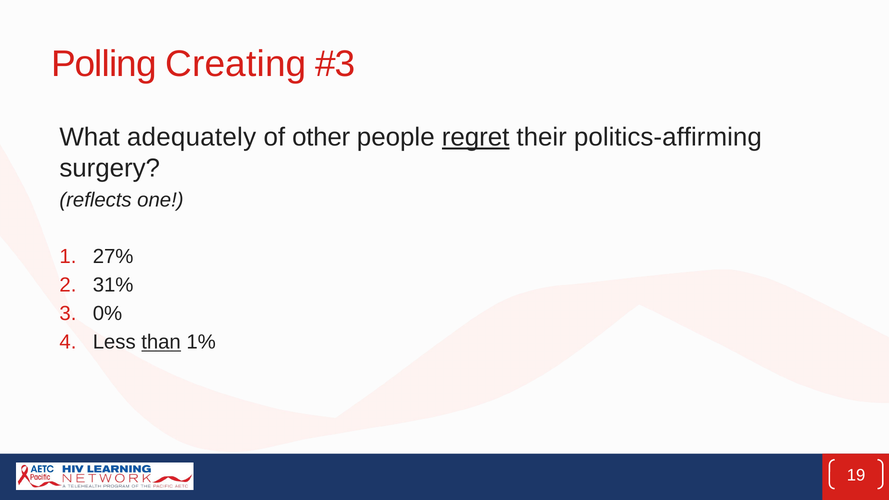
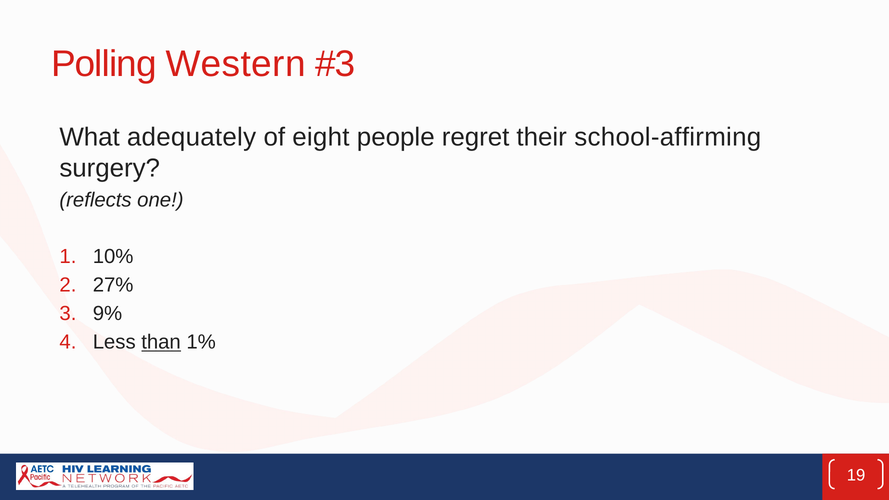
Creating: Creating -> Western
other: other -> eight
regret underline: present -> none
politics-affirming: politics-affirming -> school-affirming
27%: 27% -> 10%
31%: 31% -> 27%
0%: 0% -> 9%
